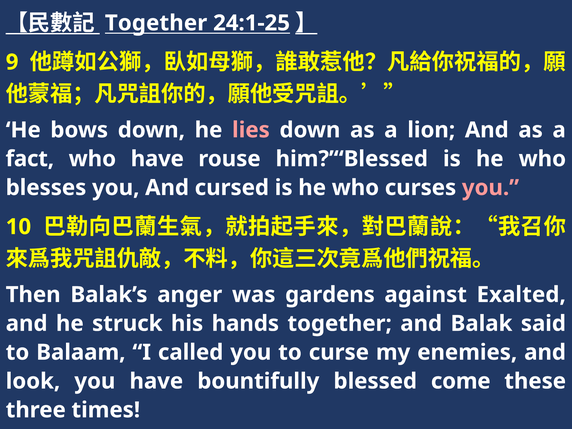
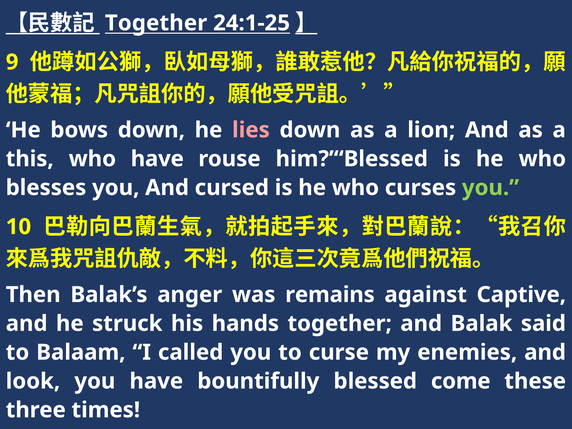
fact: fact -> this
you at (490, 188) colour: pink -> light green
gardens: gardens -> remains
Exalted: Exalted -> Captive
